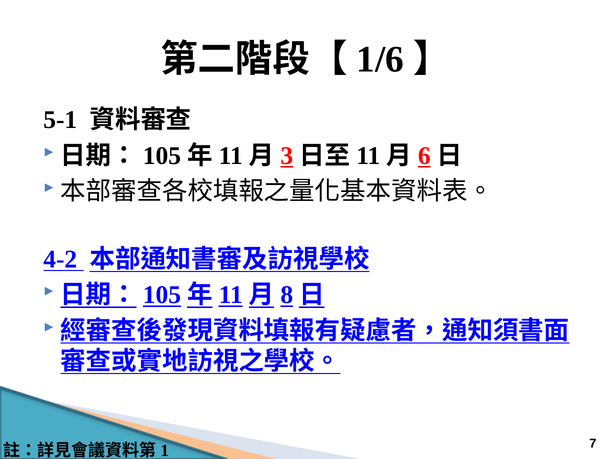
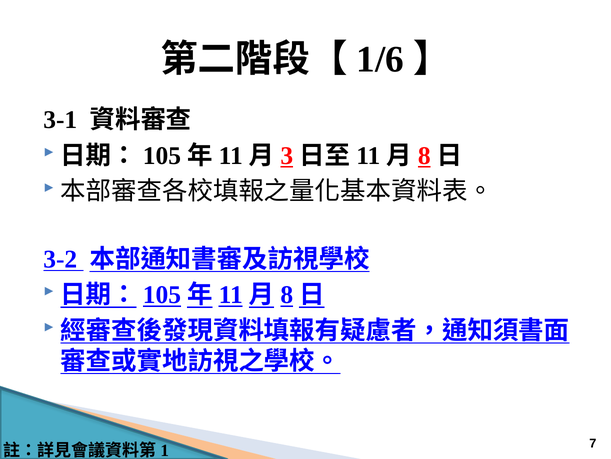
5-1: 5-1 -> 3-1
6 at (424, 155): 6 -> 8
4-2: 4-2 -> 3-2
